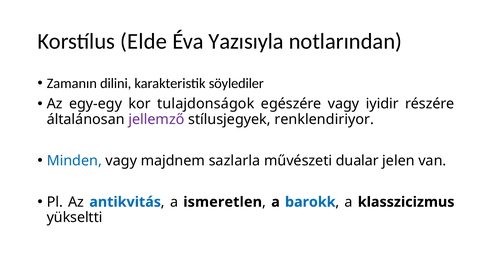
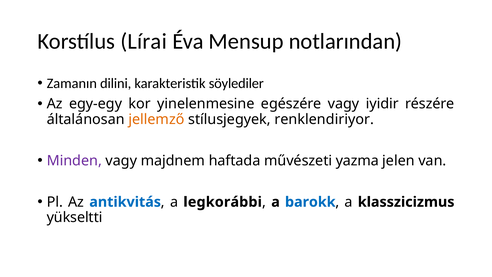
Elde: Elde -> Lírai
Yazısıyla: Yazısıyla -> Mensup
tulajdonságok: tulajdonságok -> yinelenmesine
jellemző colour: purple -> orange
Minden colour: blue -> purple
sazlarla: sazlarla -> haftada
dualar: dualar -> yazma
ismeretlen: ismeretlen -> legkorábbi
